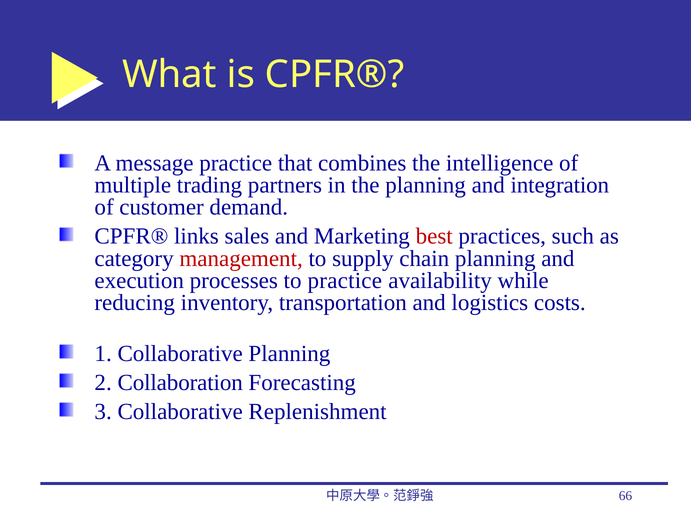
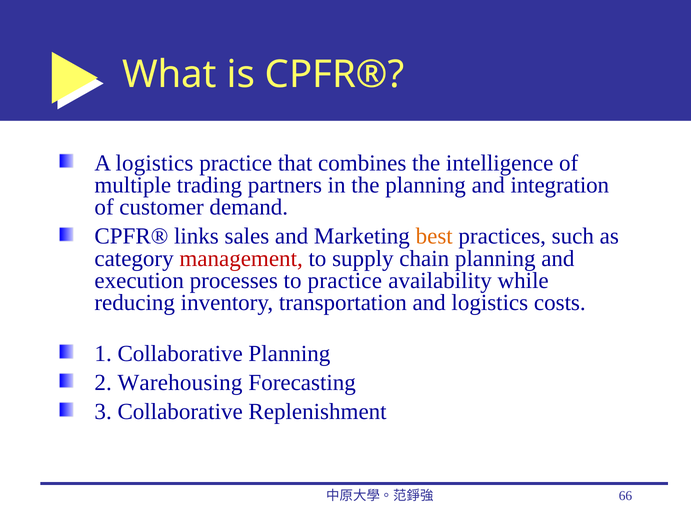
A message: message -> logistics
best colour: red -> orange
Collaboration: Collaboration -> Warehousing
